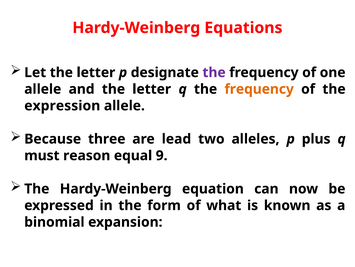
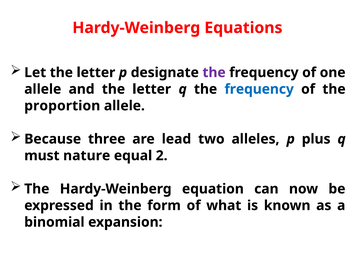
frequency at (259, 89) colour: orange -> blue
expression: expression -> proportion
reason: reason -> nature
9: 9 -> 2
